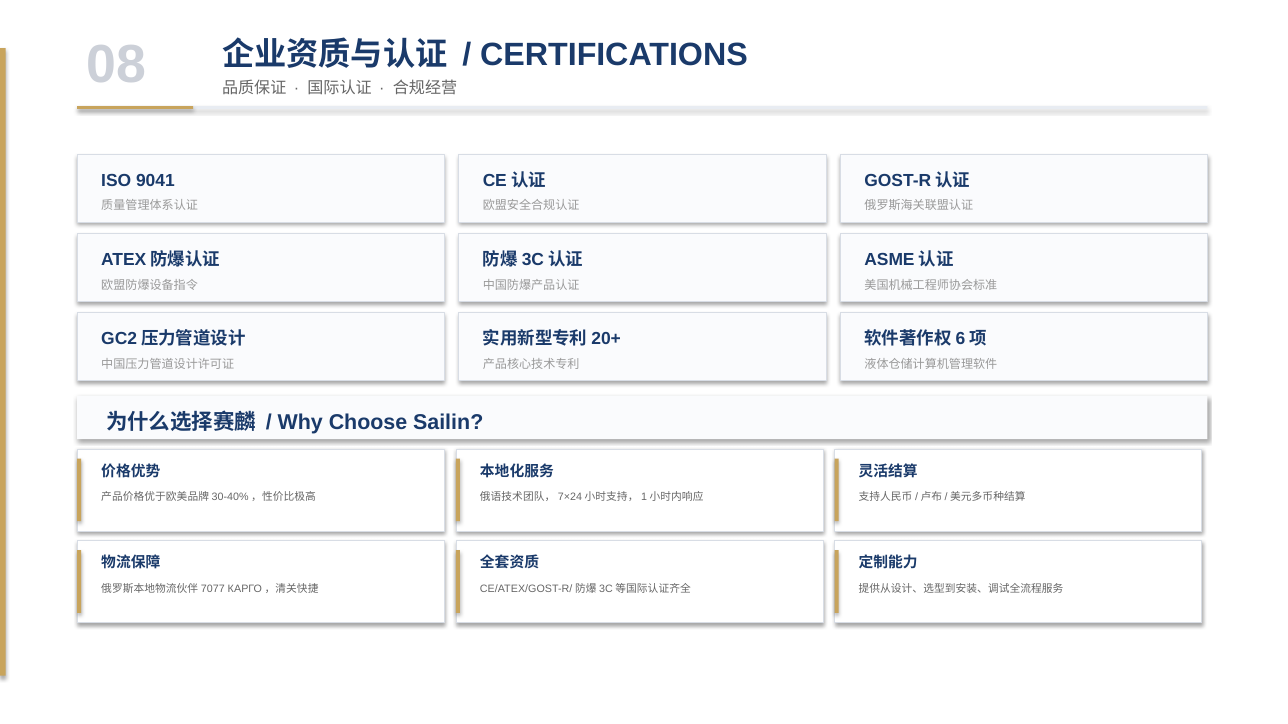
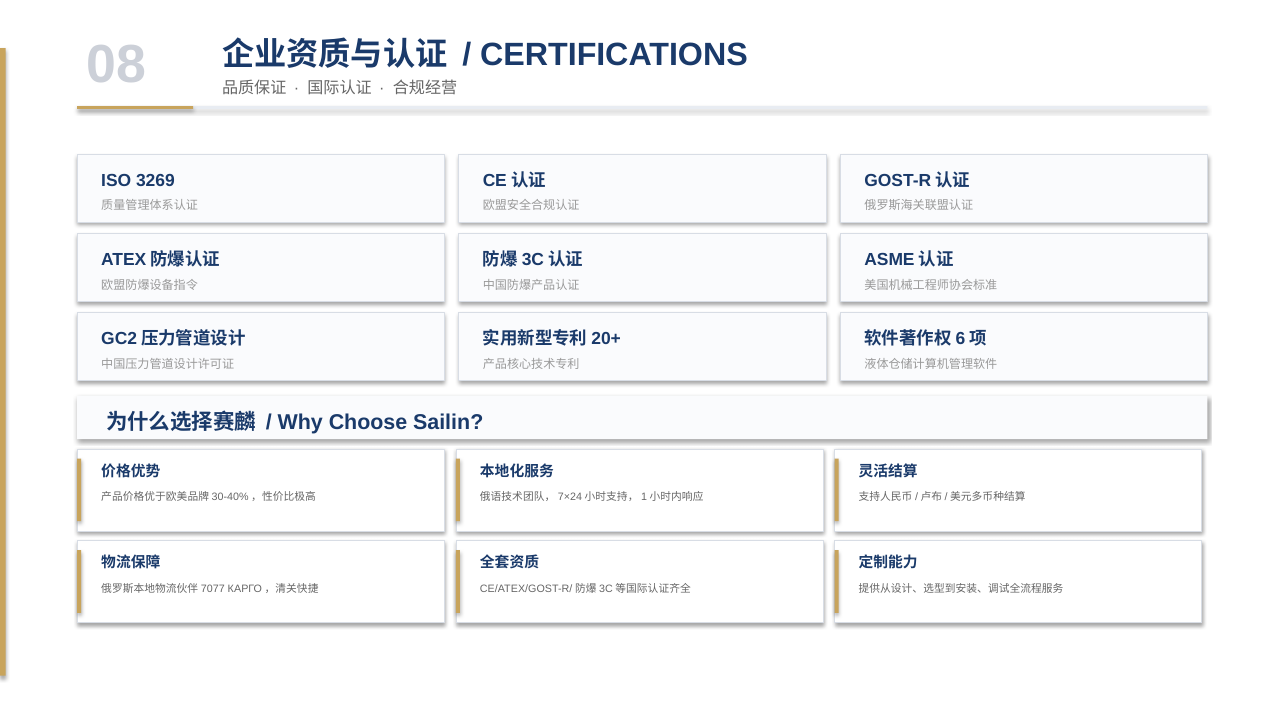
9041: 9041 -> 3269
